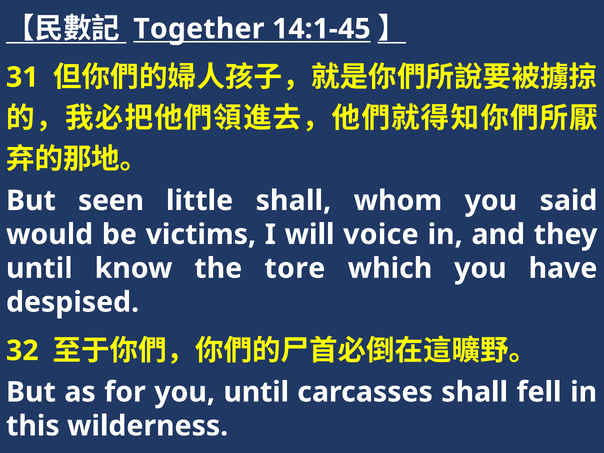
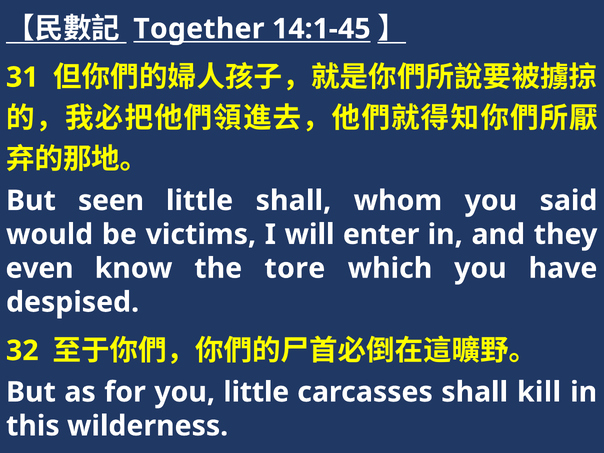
voice: voice -> enter
until at (39, 268): until -> even
you until: until -> little
fell: fell -> kill
